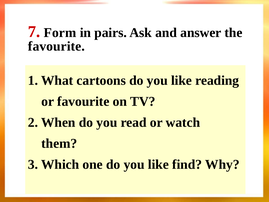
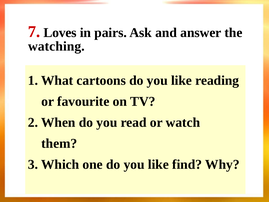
Form: Form -> Loves
favourite at (56, 46): favourite -> watching
